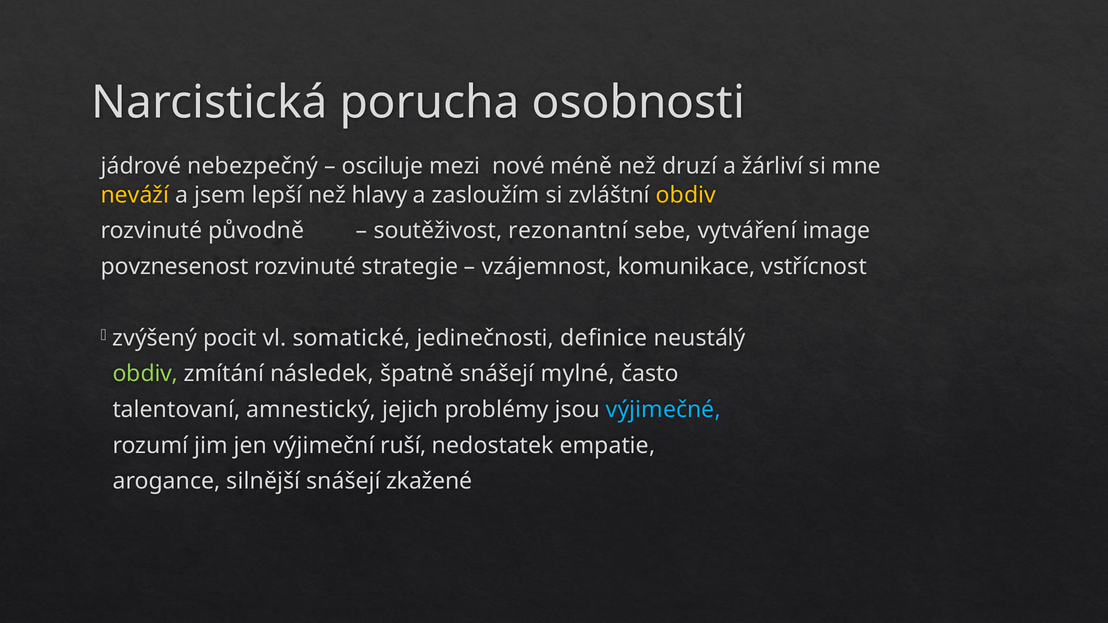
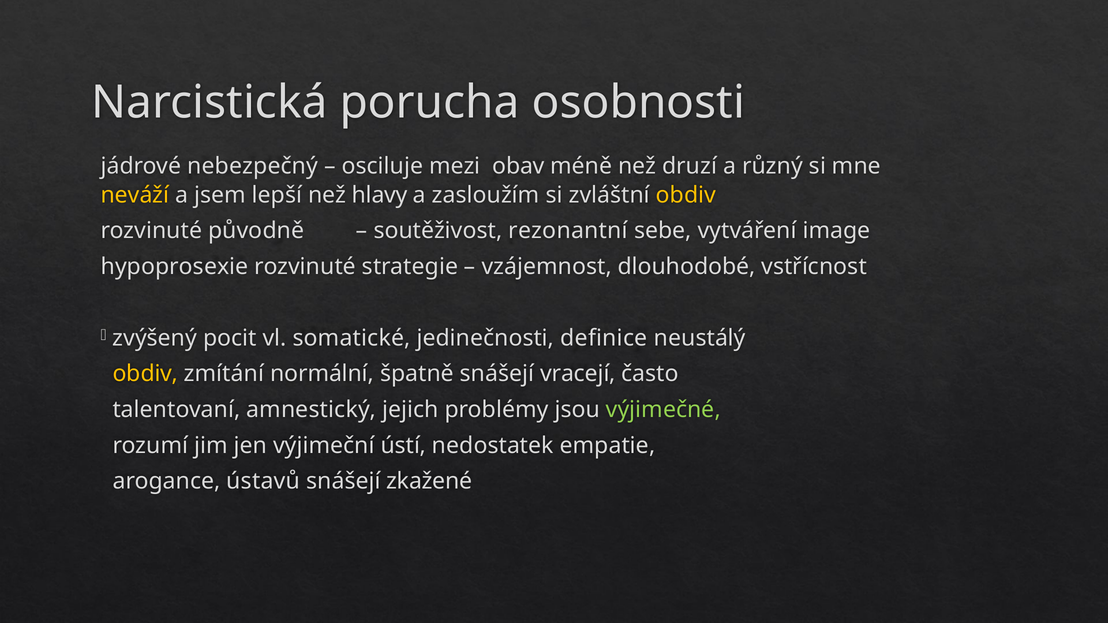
nové: nové -> obav
žárliví: žárliví -> různý
povznesenost: povznesenost -> hypoprosexie
komunikace: komunikace -> dlouhodobé
obdiv at (145, 374) colour: light green -> yellow
následek: následek -> normální
mylné: mylné -> vracejí
výjimečné colour: light blue -> light green
ruší: ruší -> ústí
silnější: silnější -> ústavů
